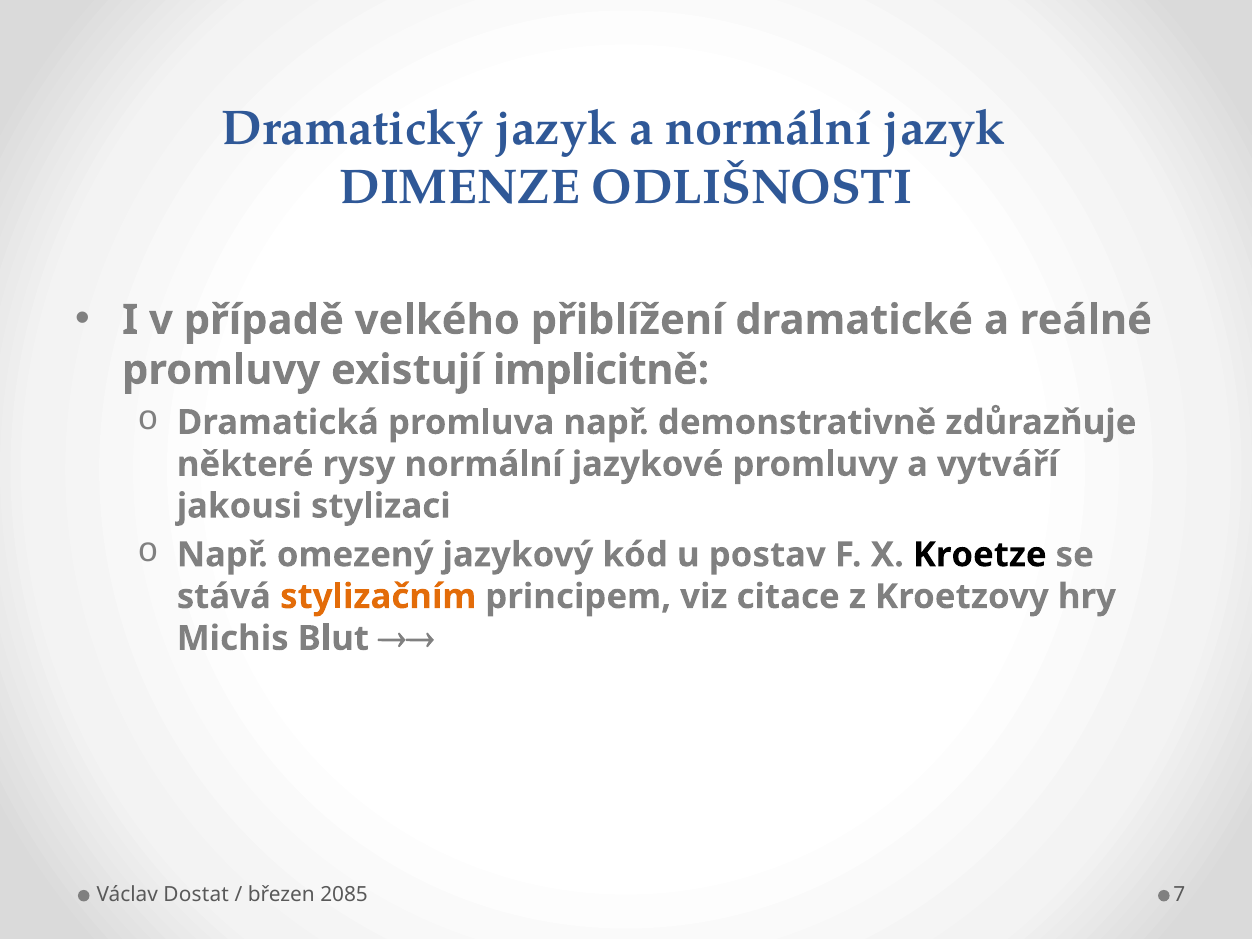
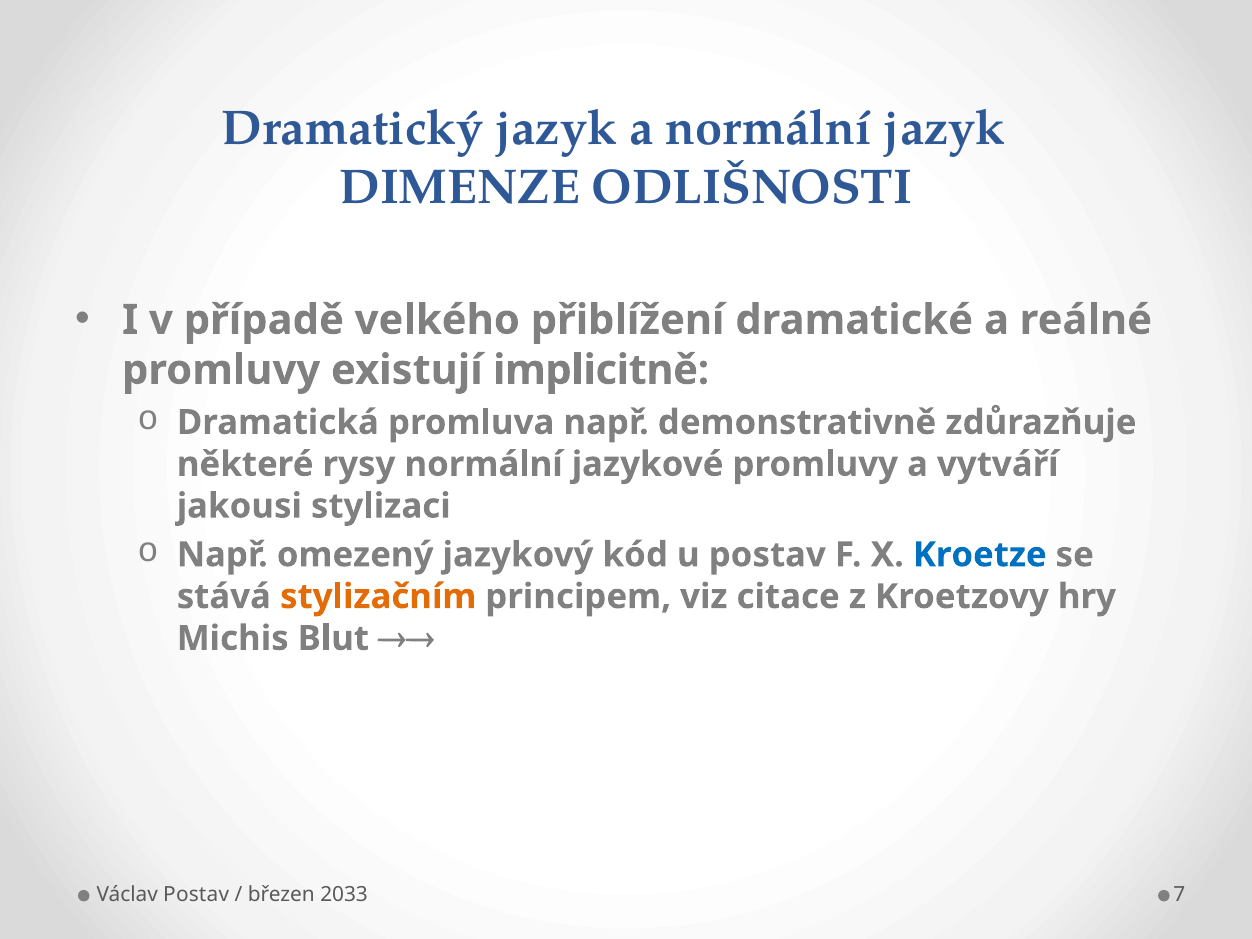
Kroetze colour: black -> blue
Václav Dostat: Dostat -> Postav
2085: 2085 -> 2033
